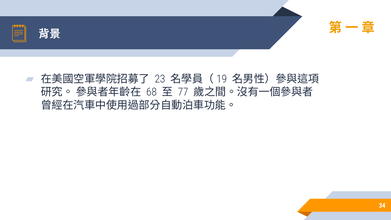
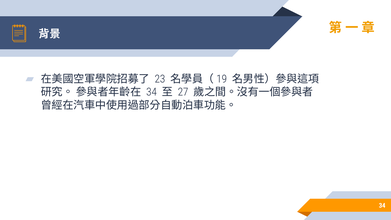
68 at (152, 92): 68 -> 34
77: 77 -> 27
